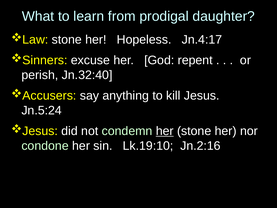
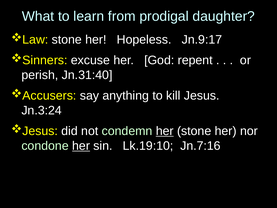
Jn.4:17: Jn.4:17 -> Jn.9:17
Jn.32:40: Jn.32:40 -> Jn.31:40
Jn.5:24: Jn.5:24 -> Jn.3:24
her at (81, 146) underline: none -> present
Jn.2:16: Jn.2:16 -> Jn.7:16
